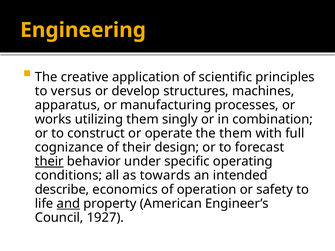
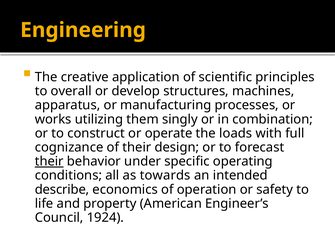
versus: versus -> overall
the them: them -> loads
and underline: present -> none
1927: 1927 -> 1924
